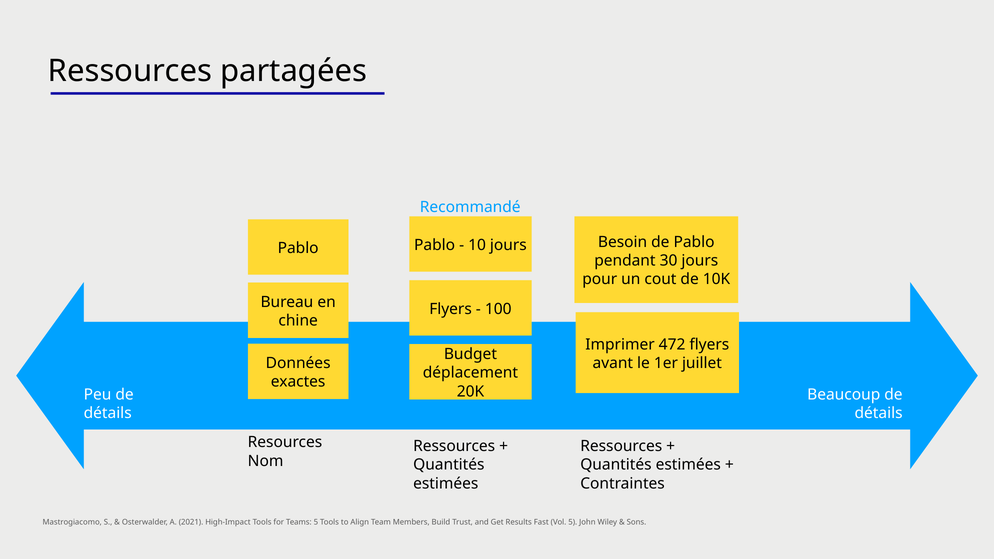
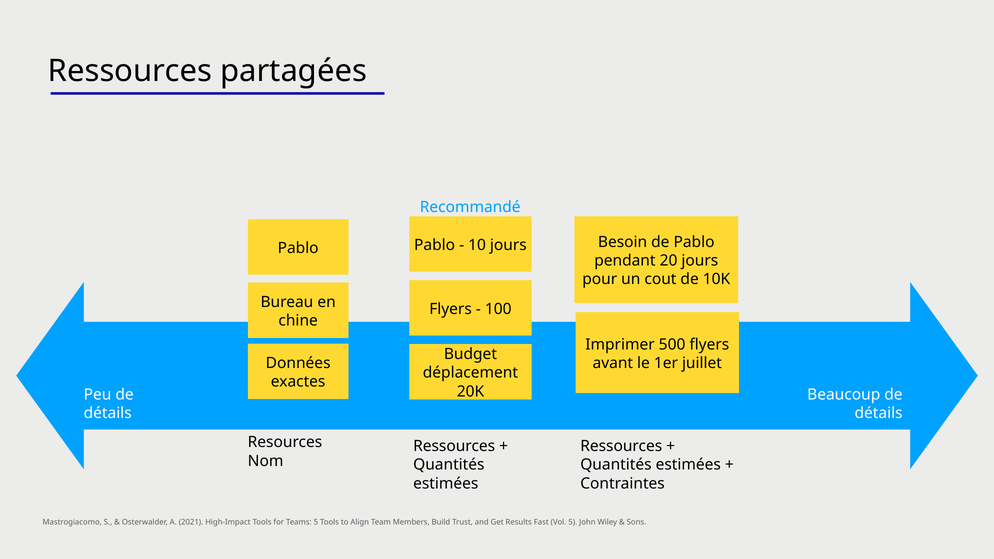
30: 30 -> 20
472: 472 -> 500
